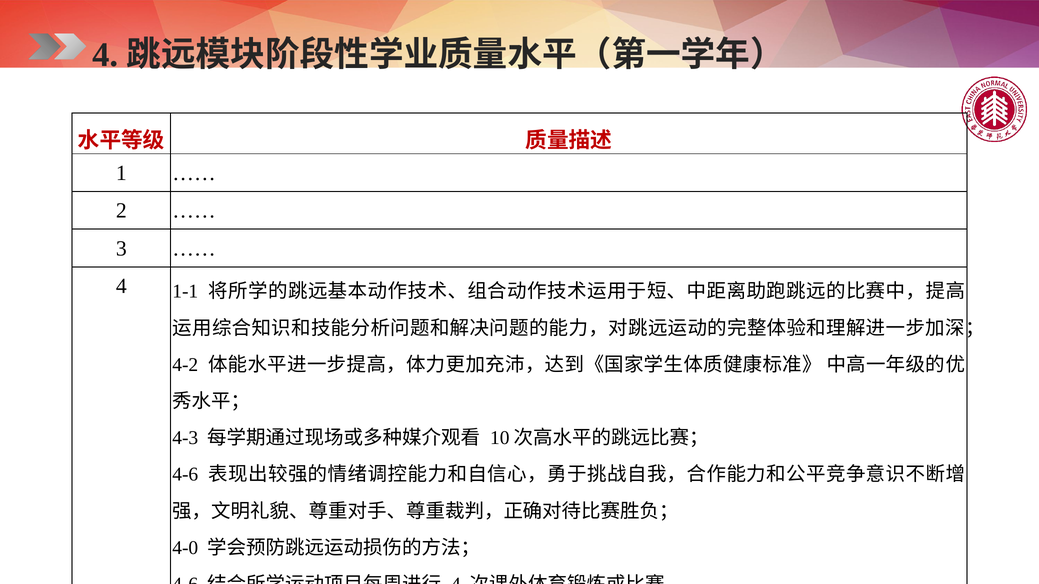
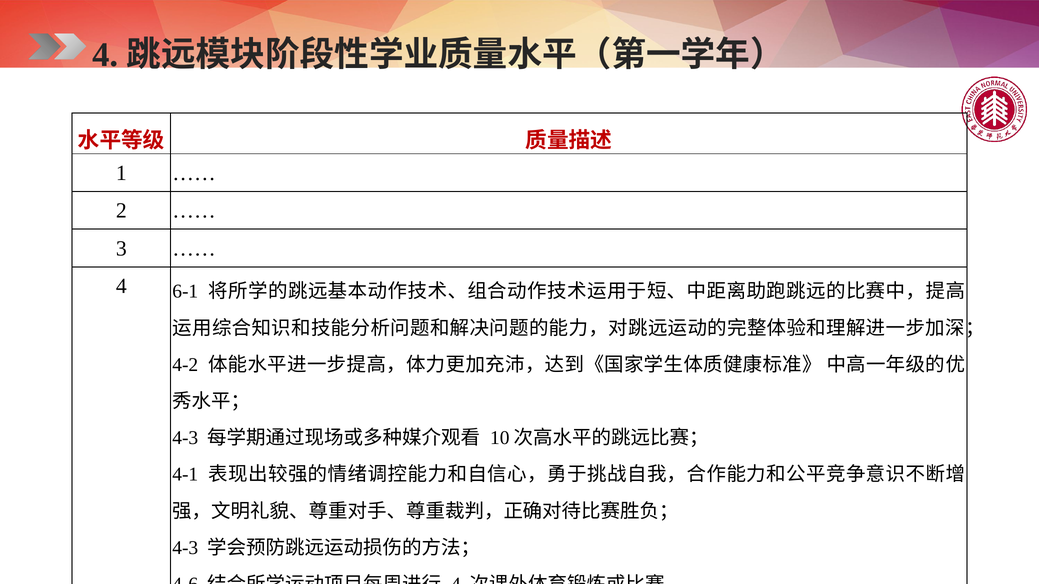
1-1: 1-1 -> 6-1
4-6 at (185, 475): 4-6 -> 4-1
4-0 at (185, 548): 4-0 -> 4-3
